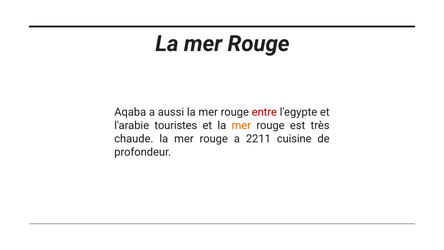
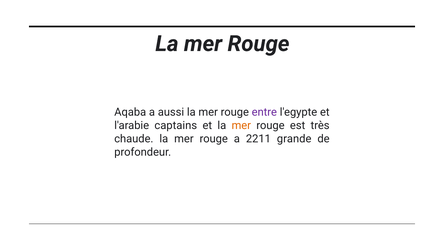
entre colour: red -> purple
touristes: touristes -> captains
cuisine: cuisine -> grande
